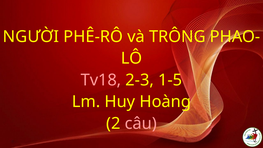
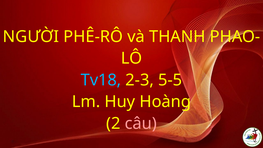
TRÔNG: TRÔNG -> THANH
Tv18 colour: pink -> light blue
1-5: 1-5 -> 5-5
